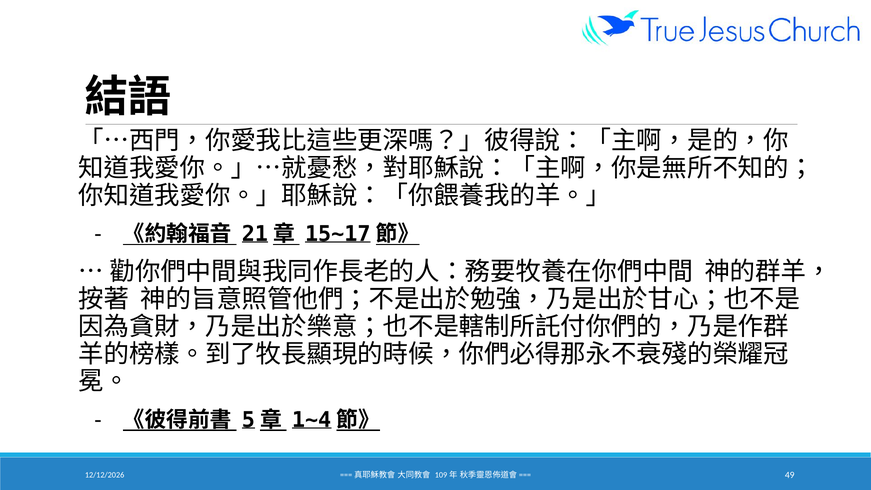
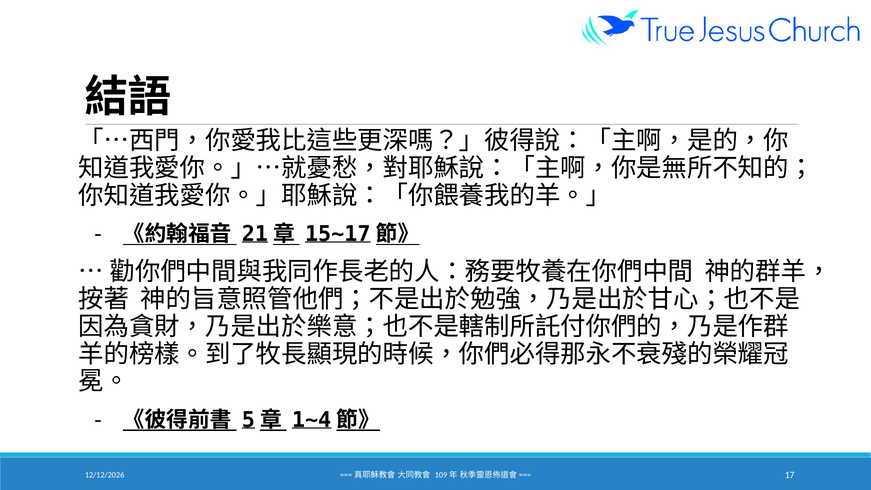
49: 49 -> 17
